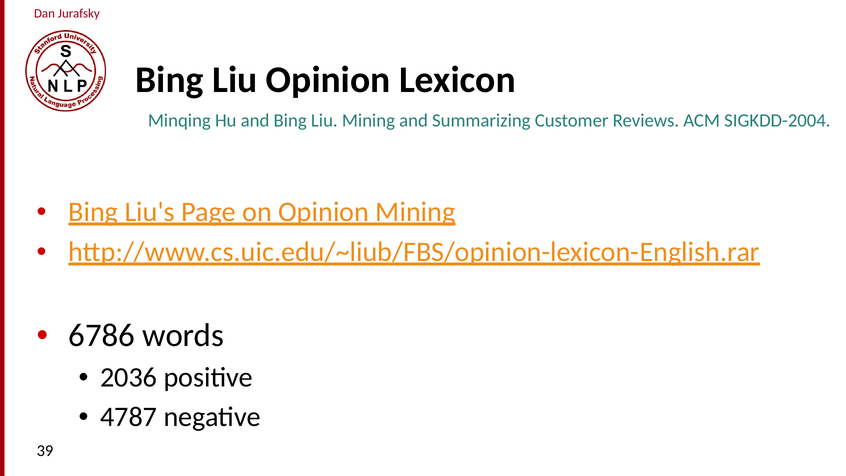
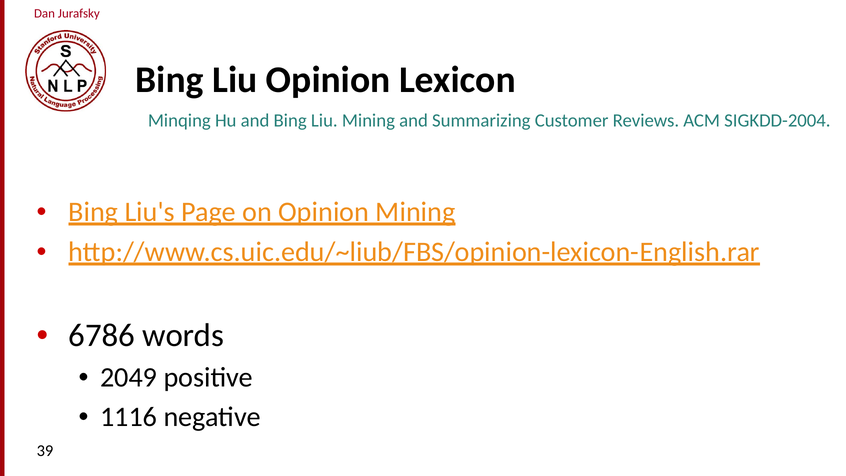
2036: 2036 -> 2049
4787: 4787 -> 1116
